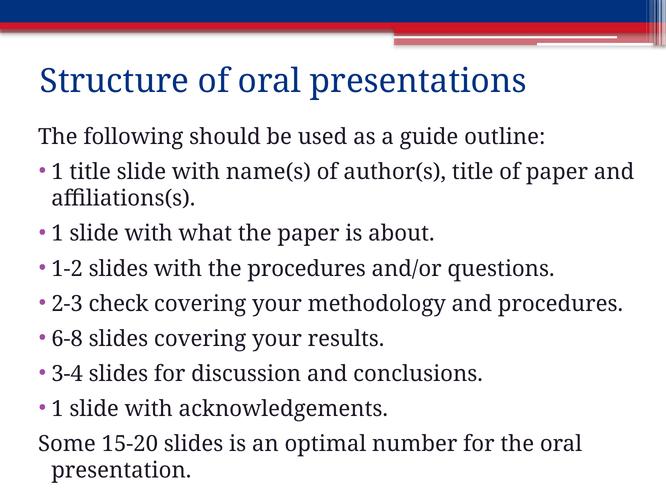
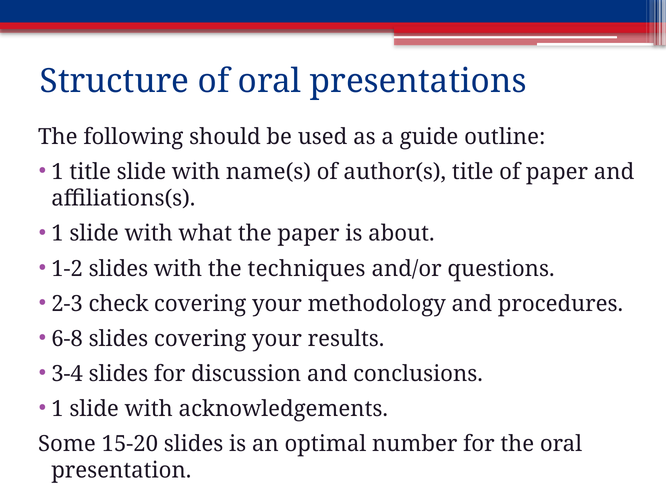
the procedures: procedures -> techniques
